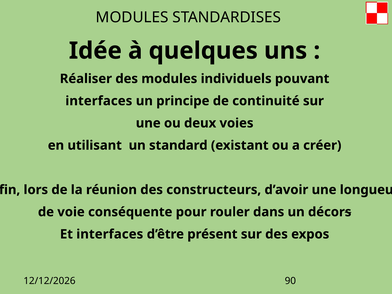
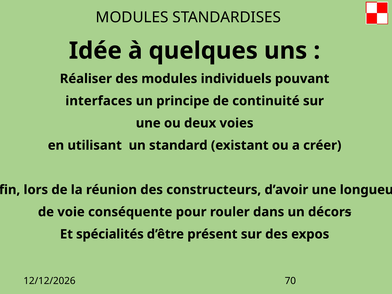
Et interfaces: interfaces -> spécialités
90: 90 -> 70
